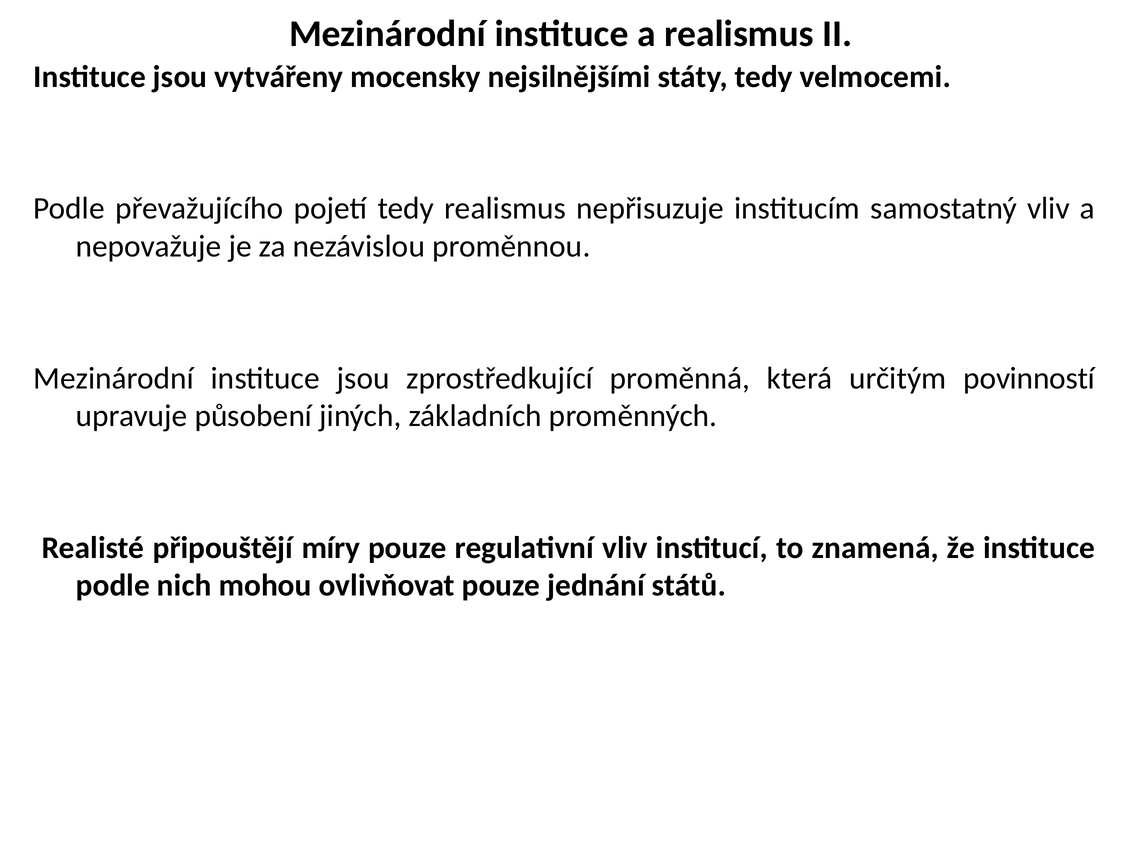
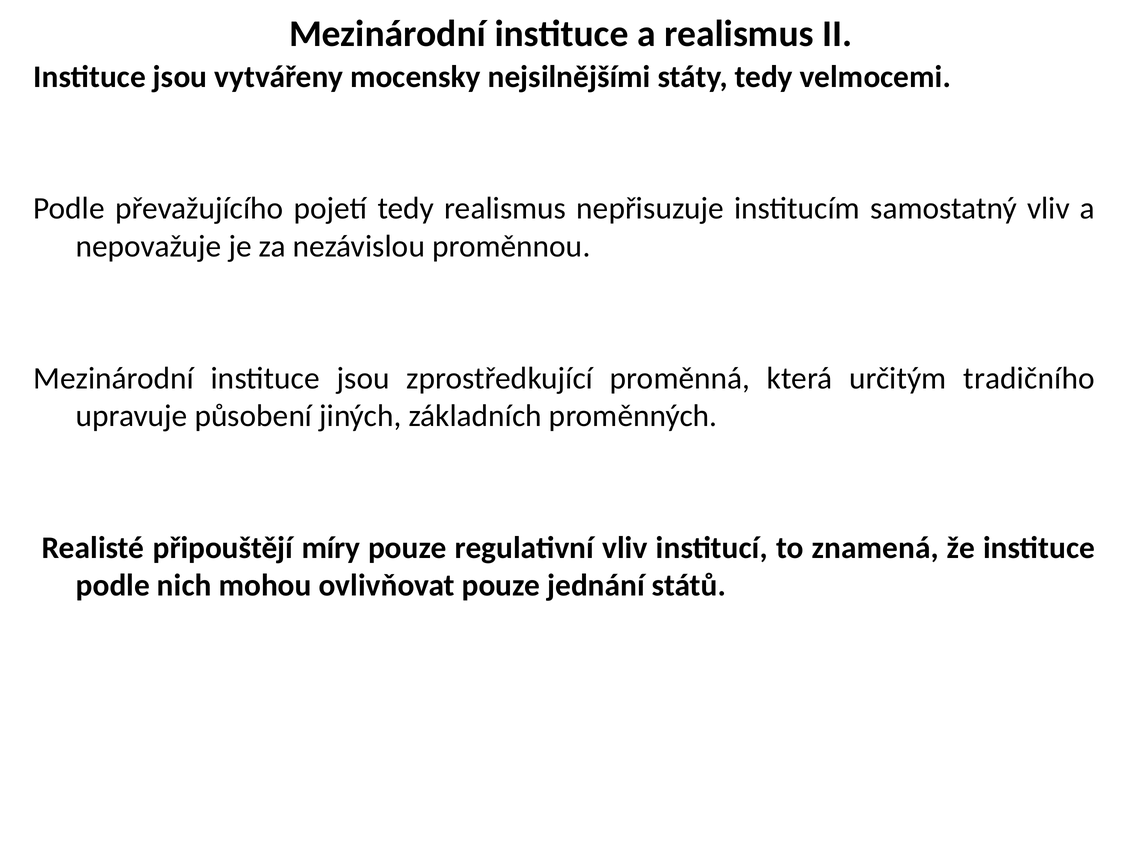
povinností: povinností -> tradičního
